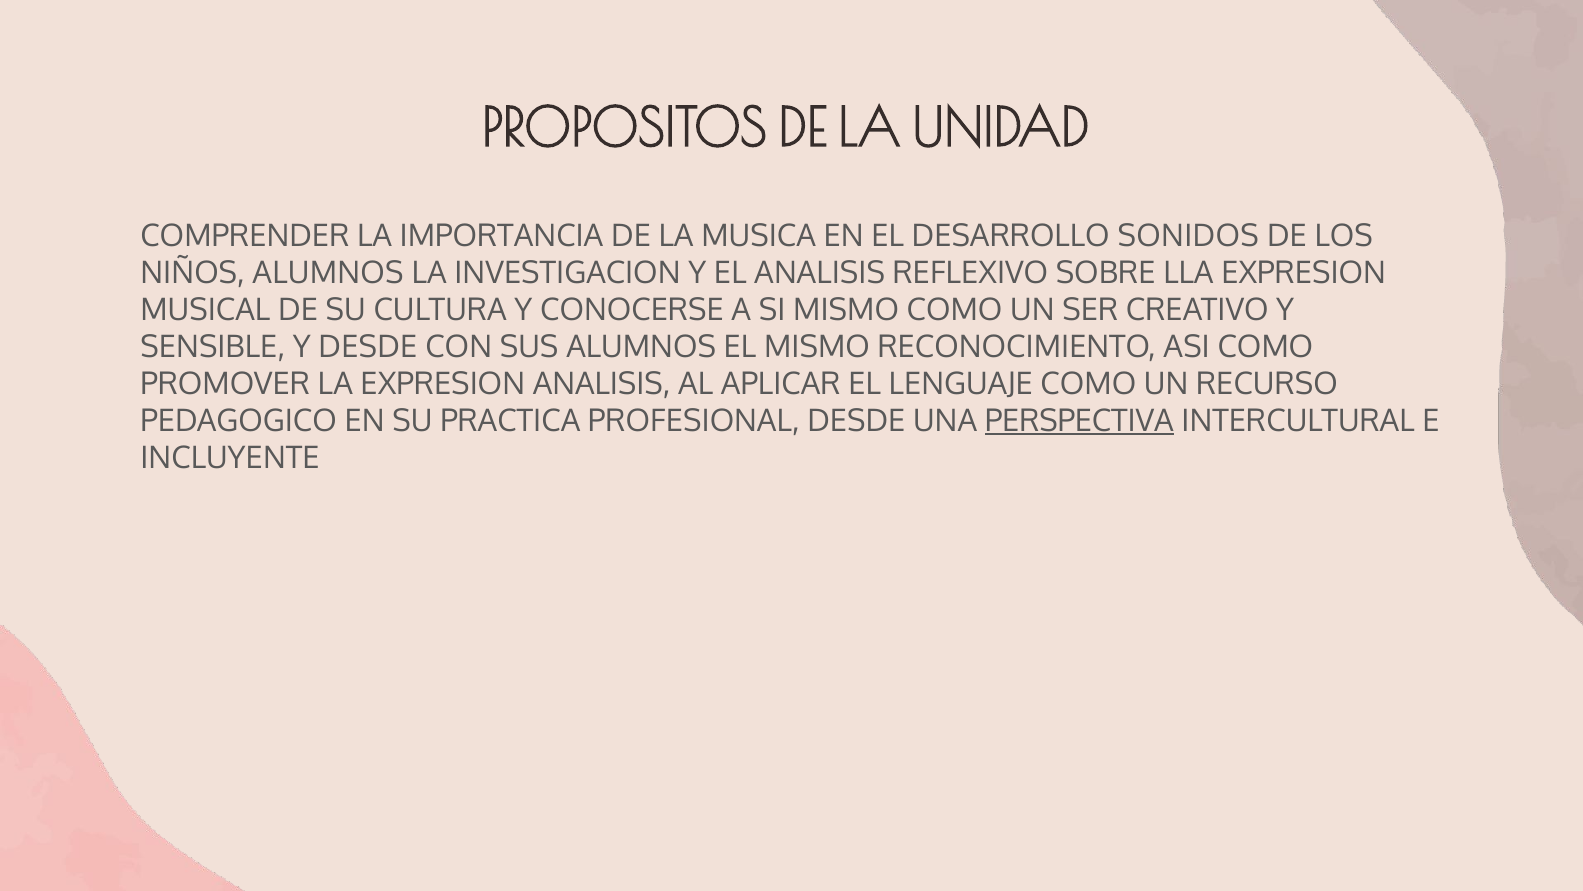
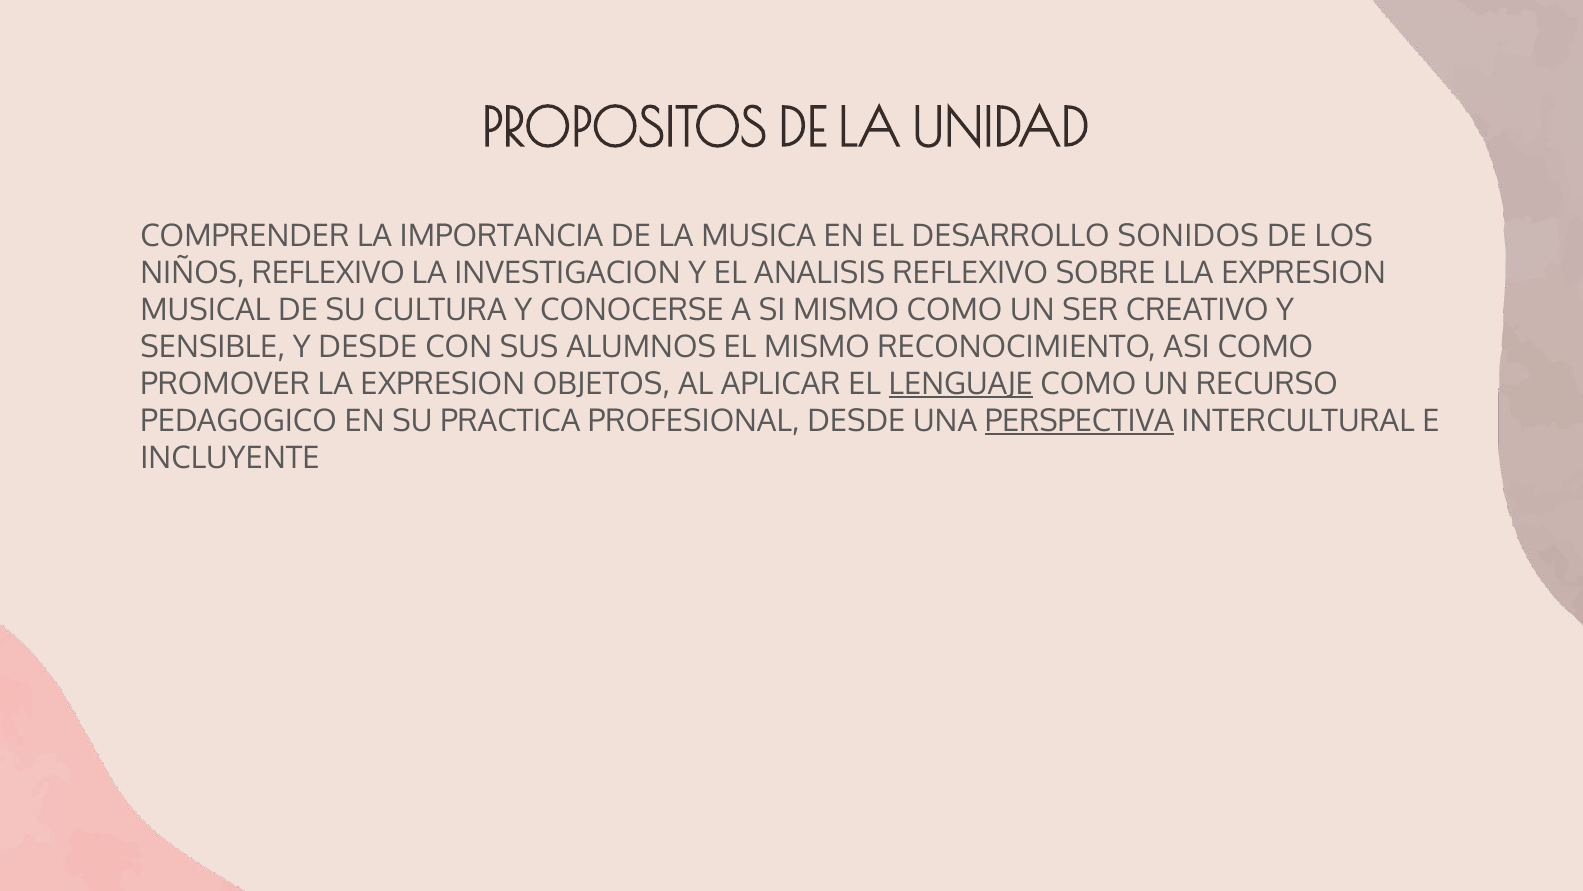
NIÑOS ALUMNOS: ALUMNOS -> REFLEXIVO
EXPRESION ANALISIS: ANALISIS -> OBJETOS
LENGUAJE underline: none -> present
